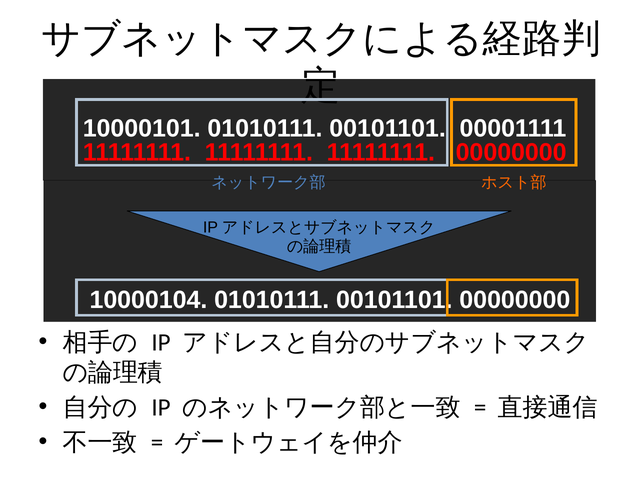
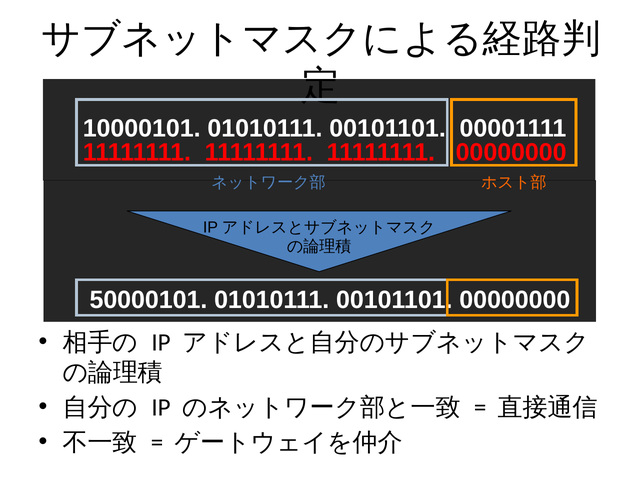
10000104: 10000104 -> 50000101
